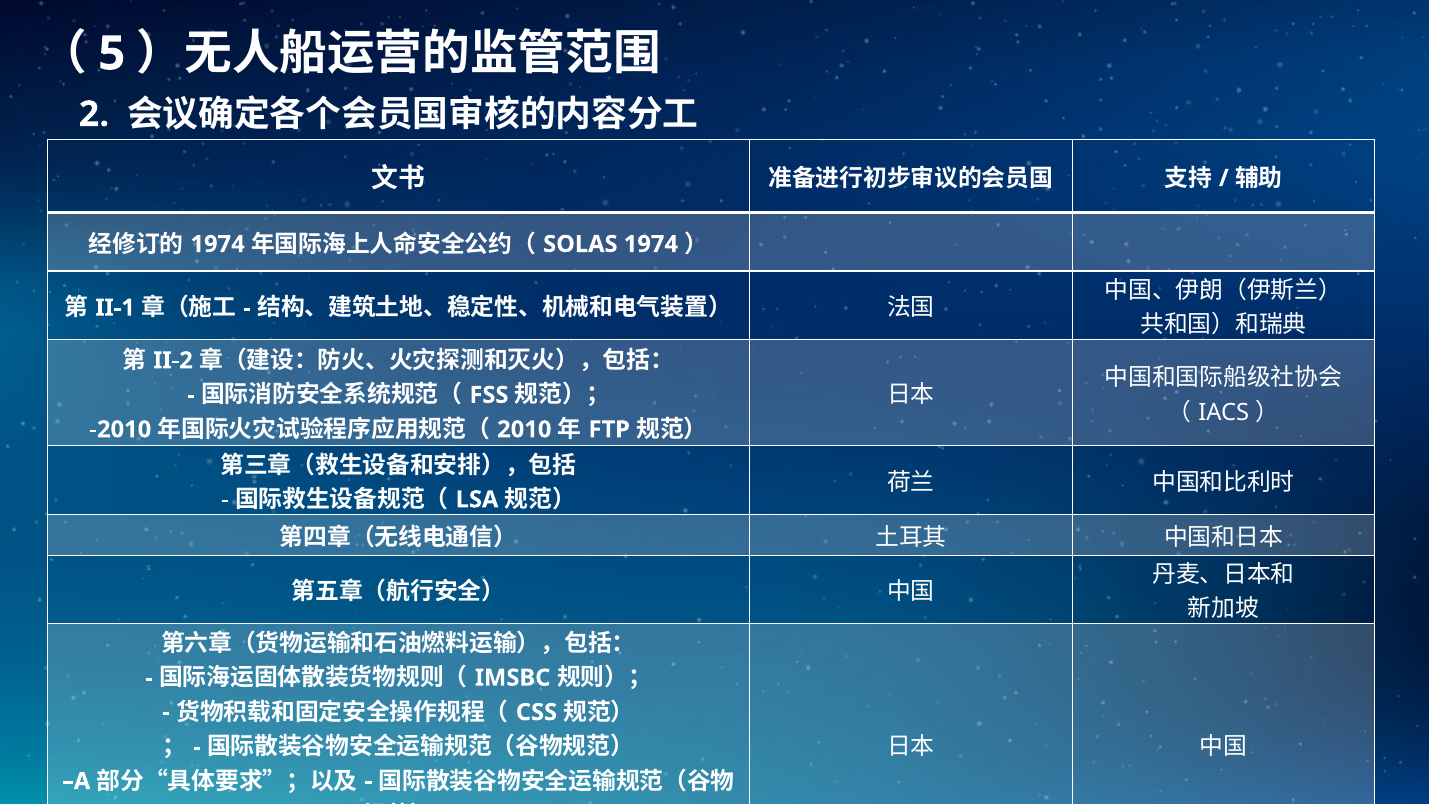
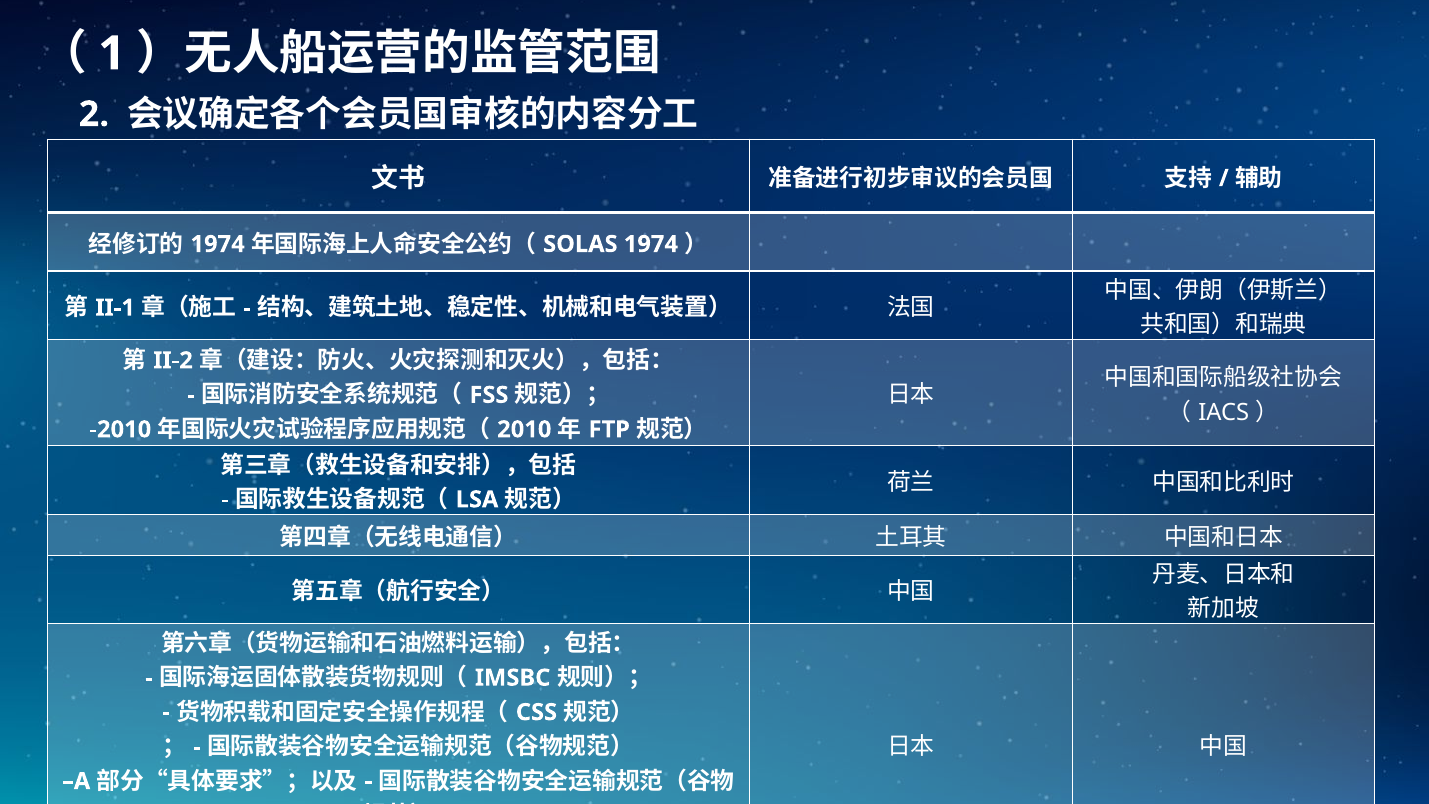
5: 5 -> 1
